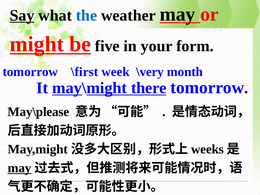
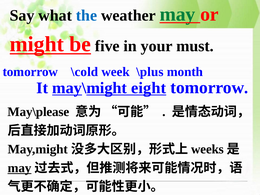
Say underline: present -> none
may at (177, 14) colour: black -> green
form: form -> must
\first: \first -> \cold
\very: \very -> \plus
there: there -> eight
